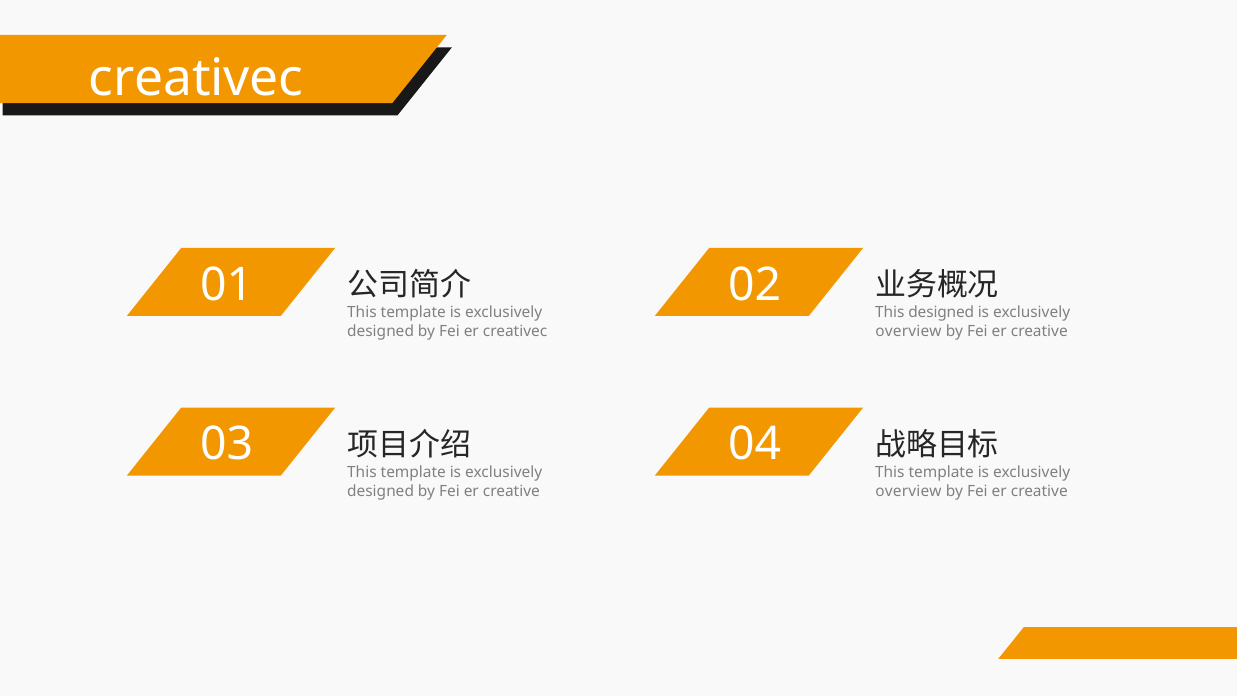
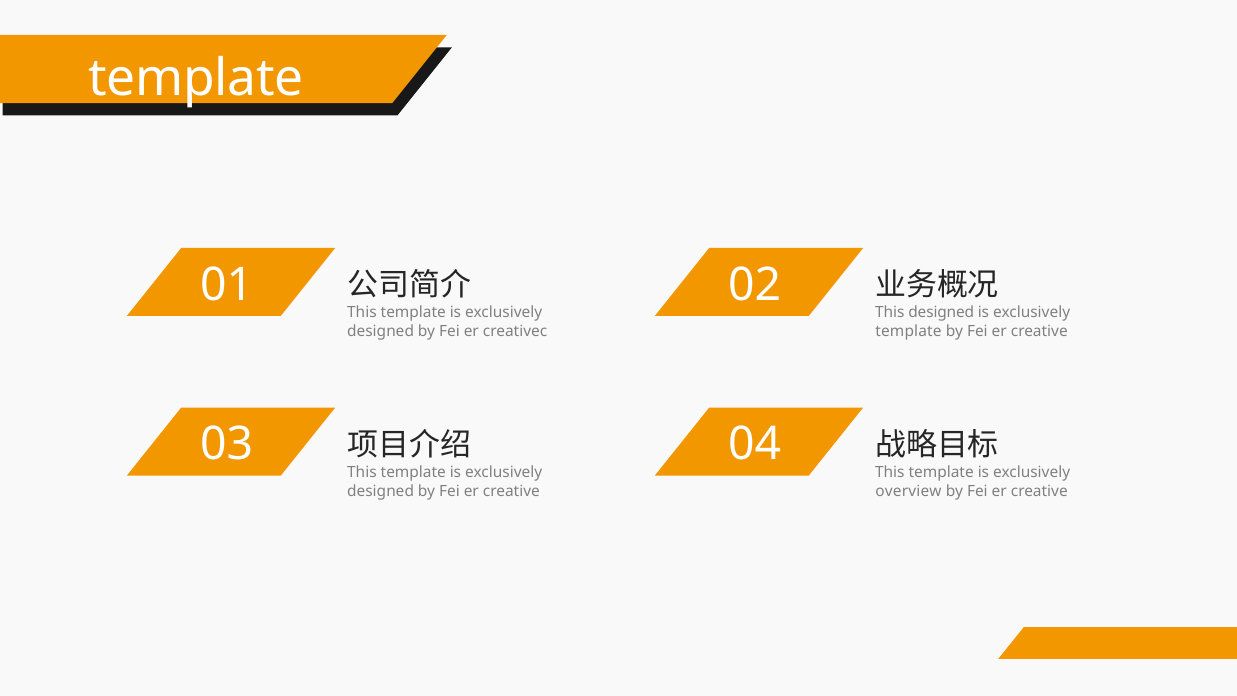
creativec at (196, 78): creativec -> template
overview at (908, 331): overview -> template
